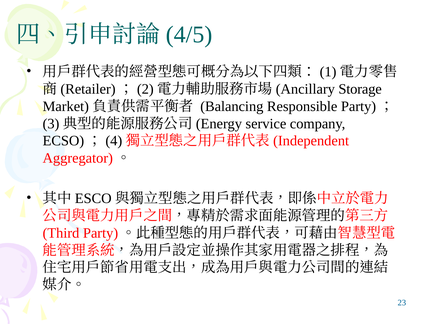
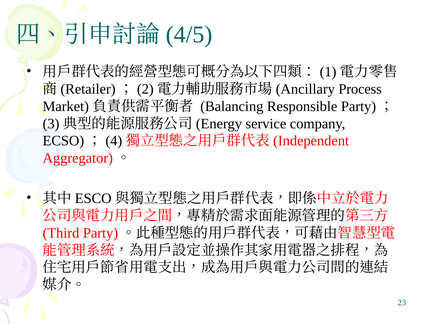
Storage: Storage -> Process
